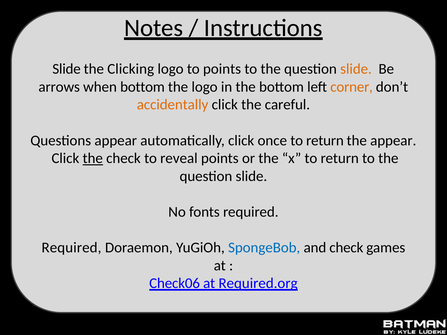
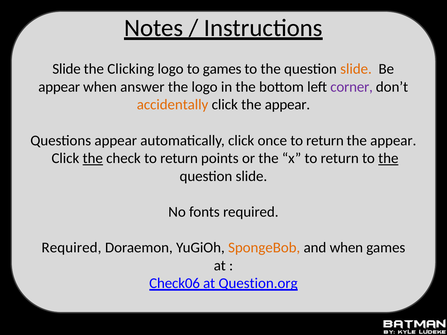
to points: points -> games
arrows at (59, 87): arrows -> appear
when bottom: bottom -> answer
corner colour: orange -> purple
click the careful: careful -> appear
check to reveal: reveal -> return
the at (388, 158) underline: none -> present
SpongeBob colour: blue -> orange
and check: check -> when
Required.org: Required.org -> Question.org
